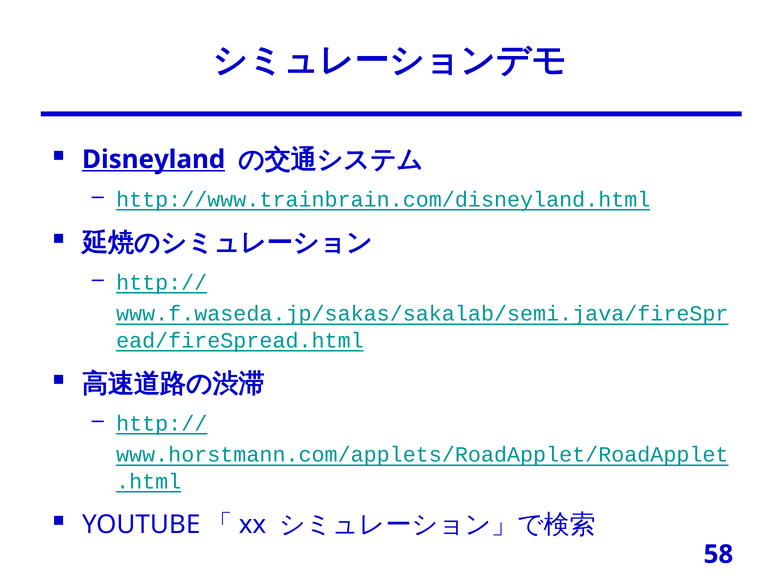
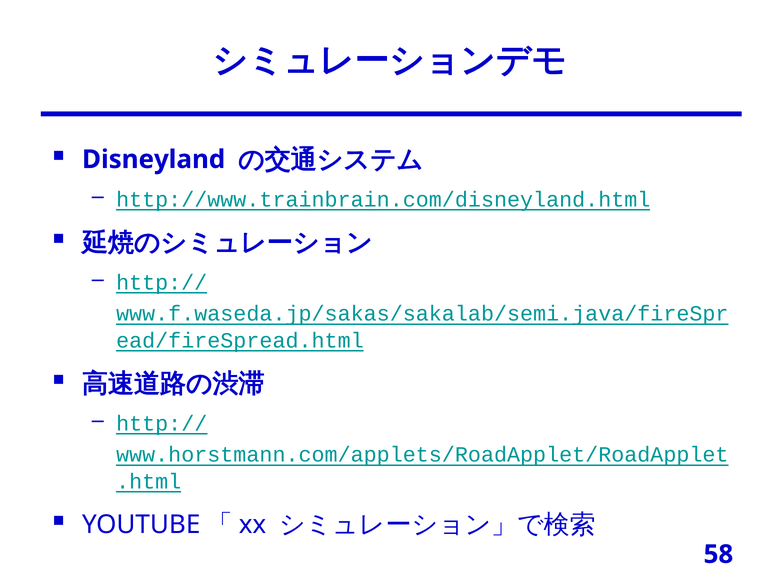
Disneyland underline: present -> none
